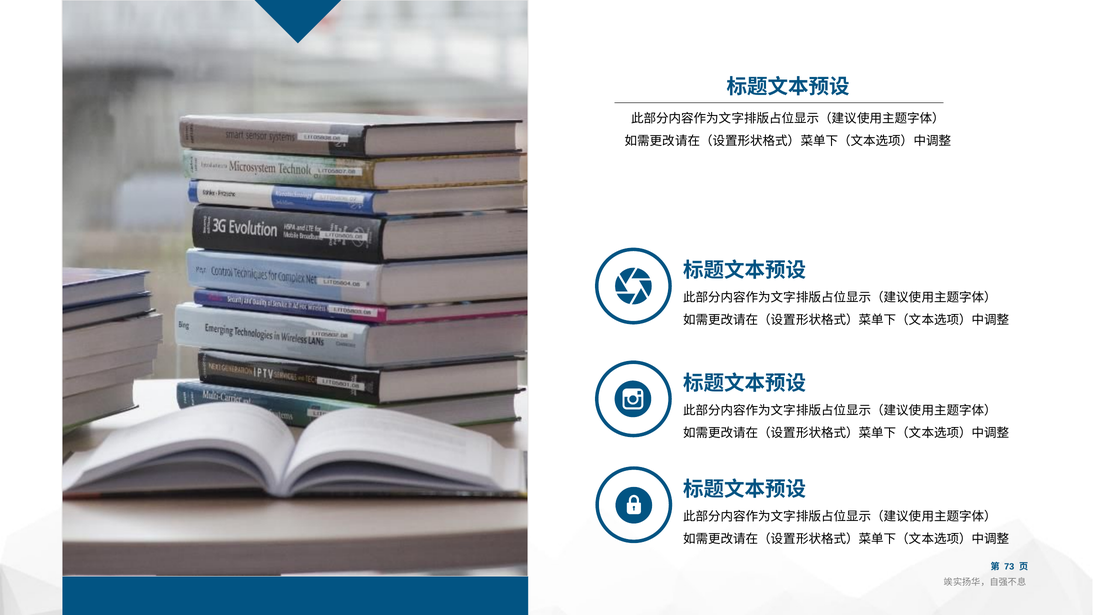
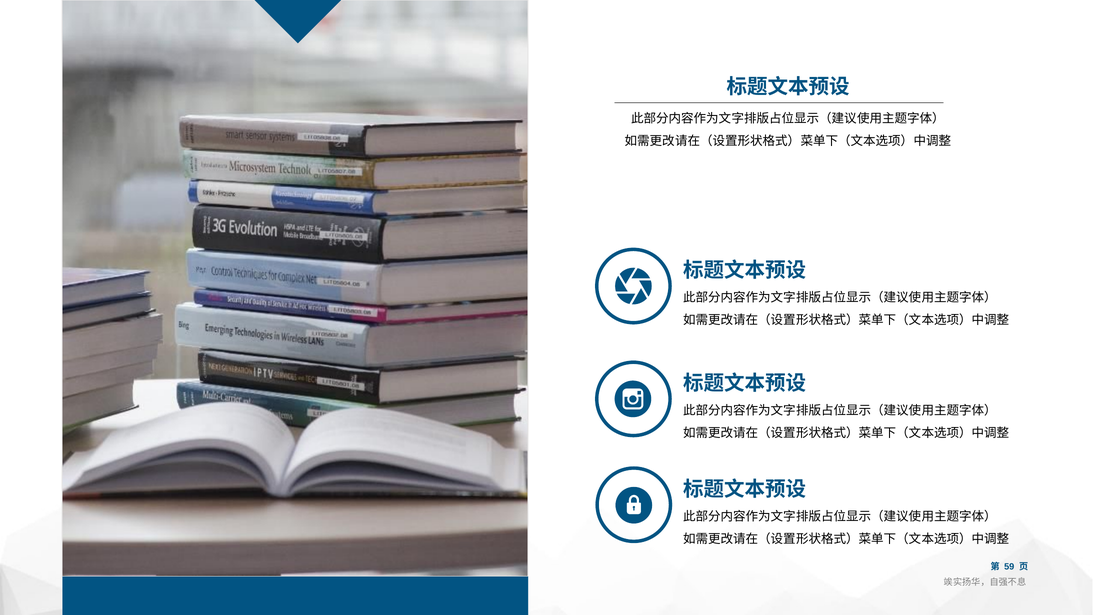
73: 73 -> 59
